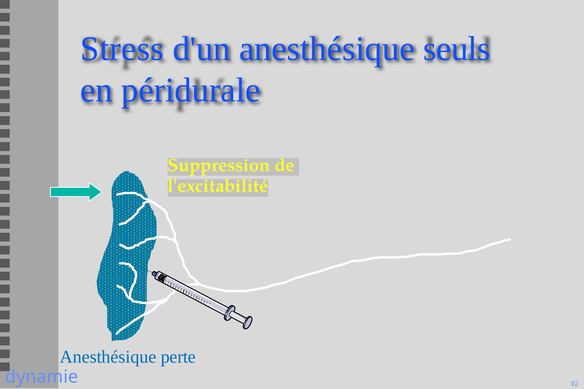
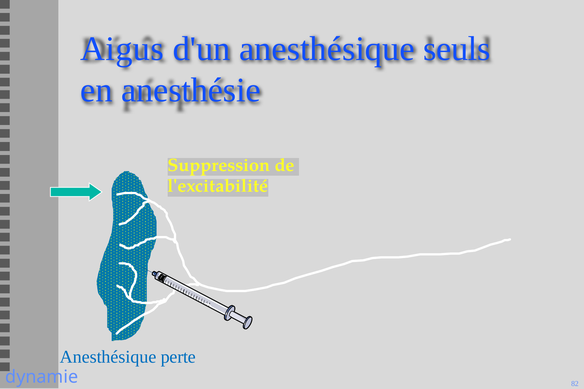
Stress: Stress -> Aigus
péridurale: péridurale -> anesthésie
